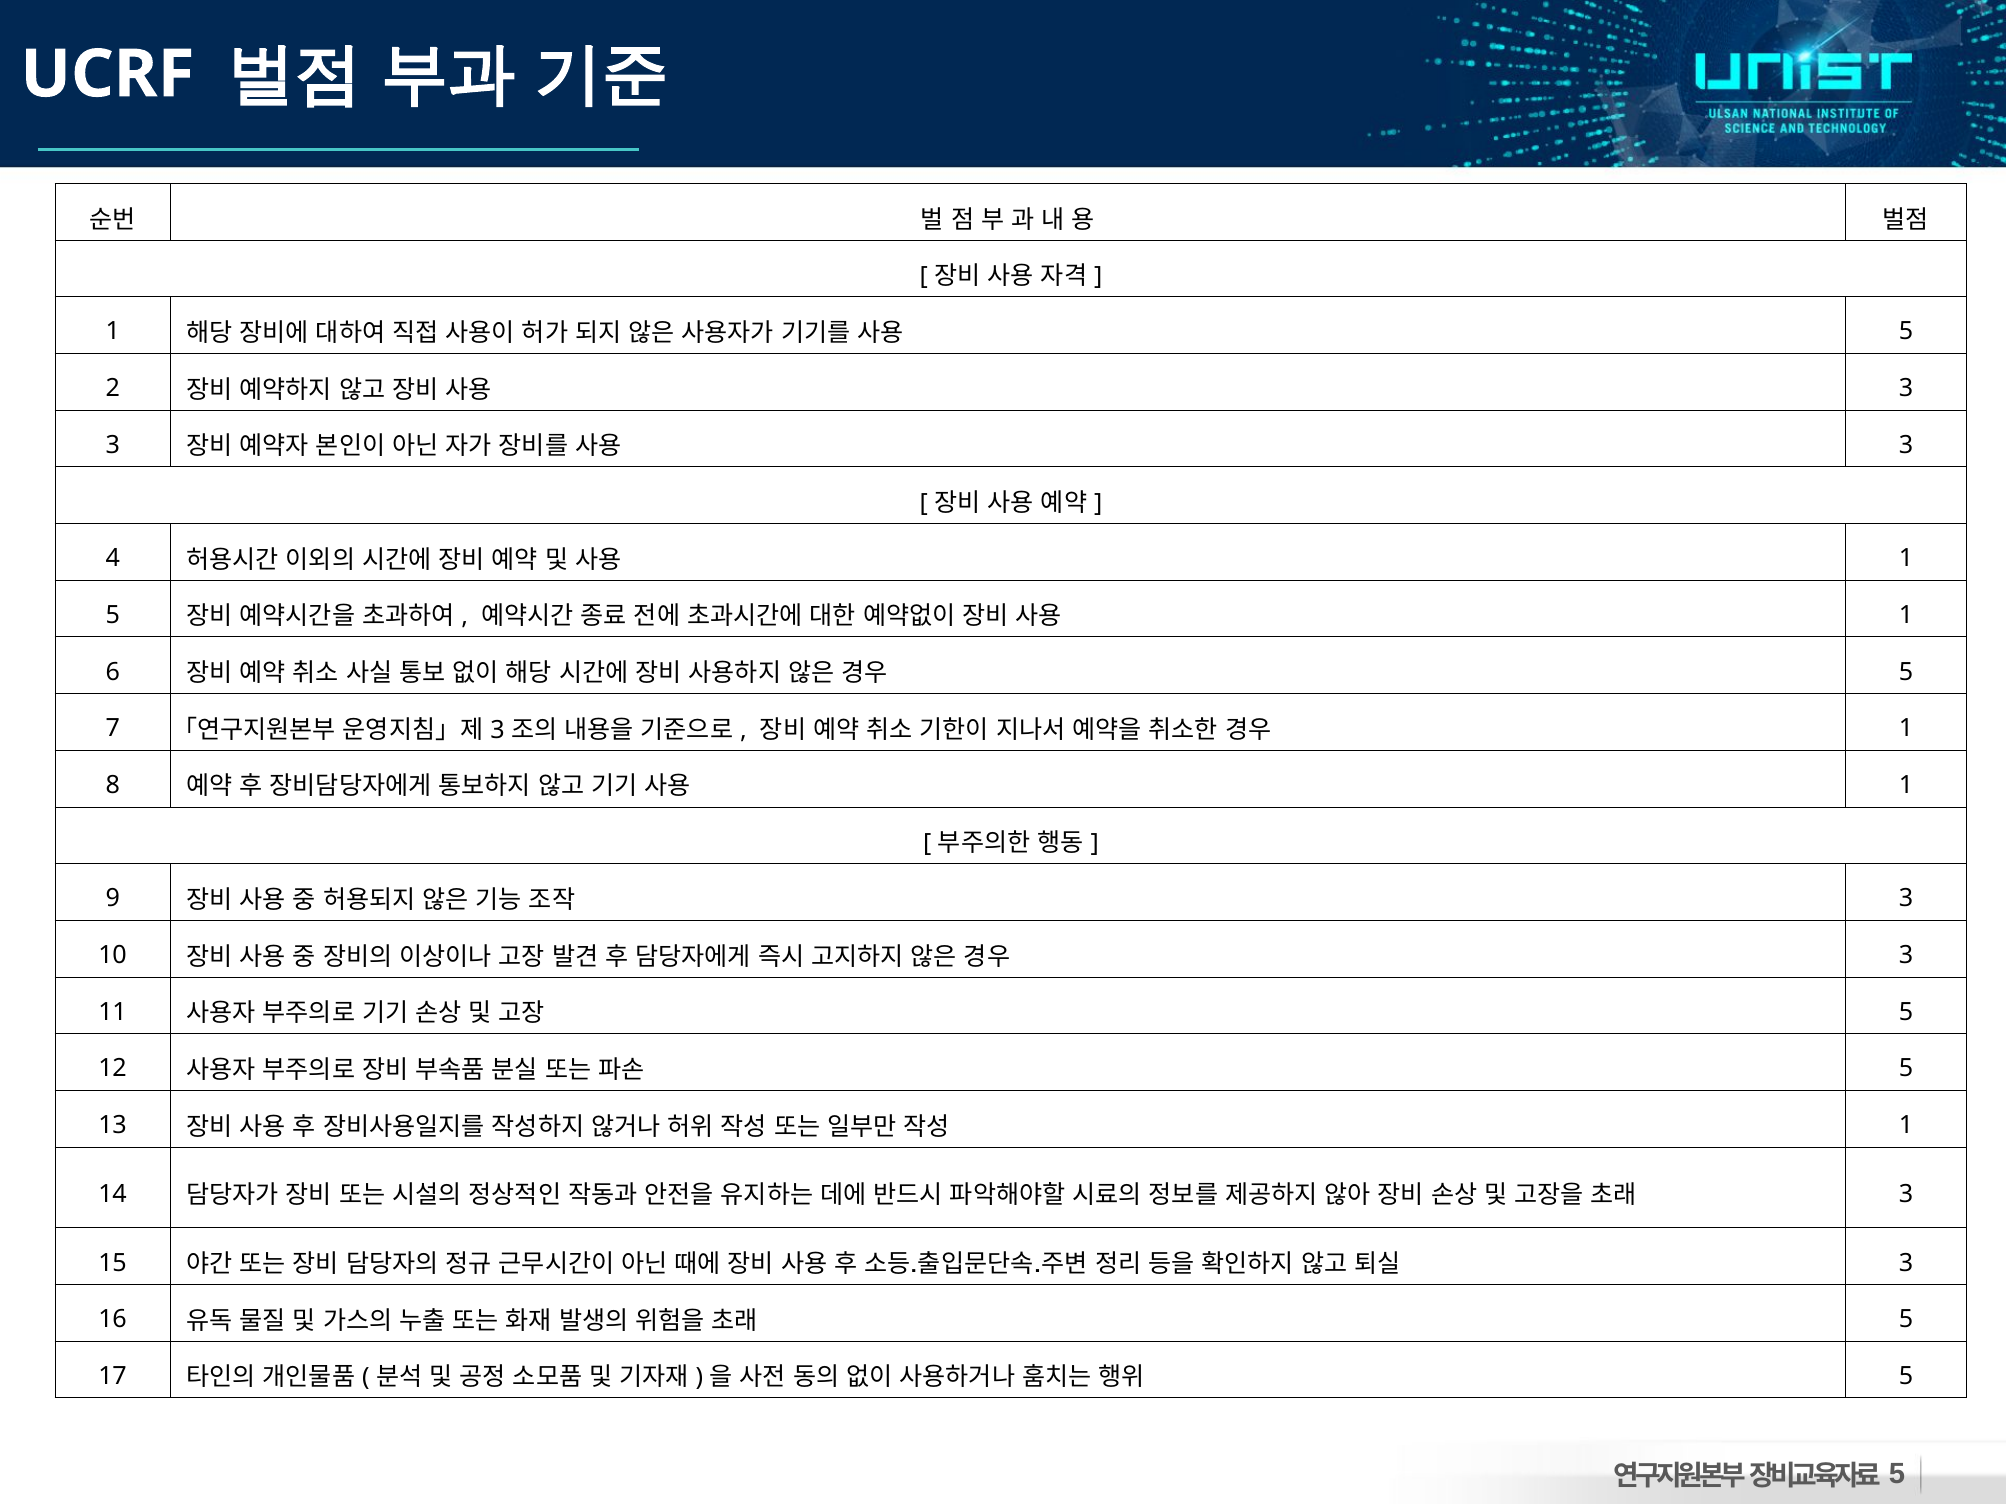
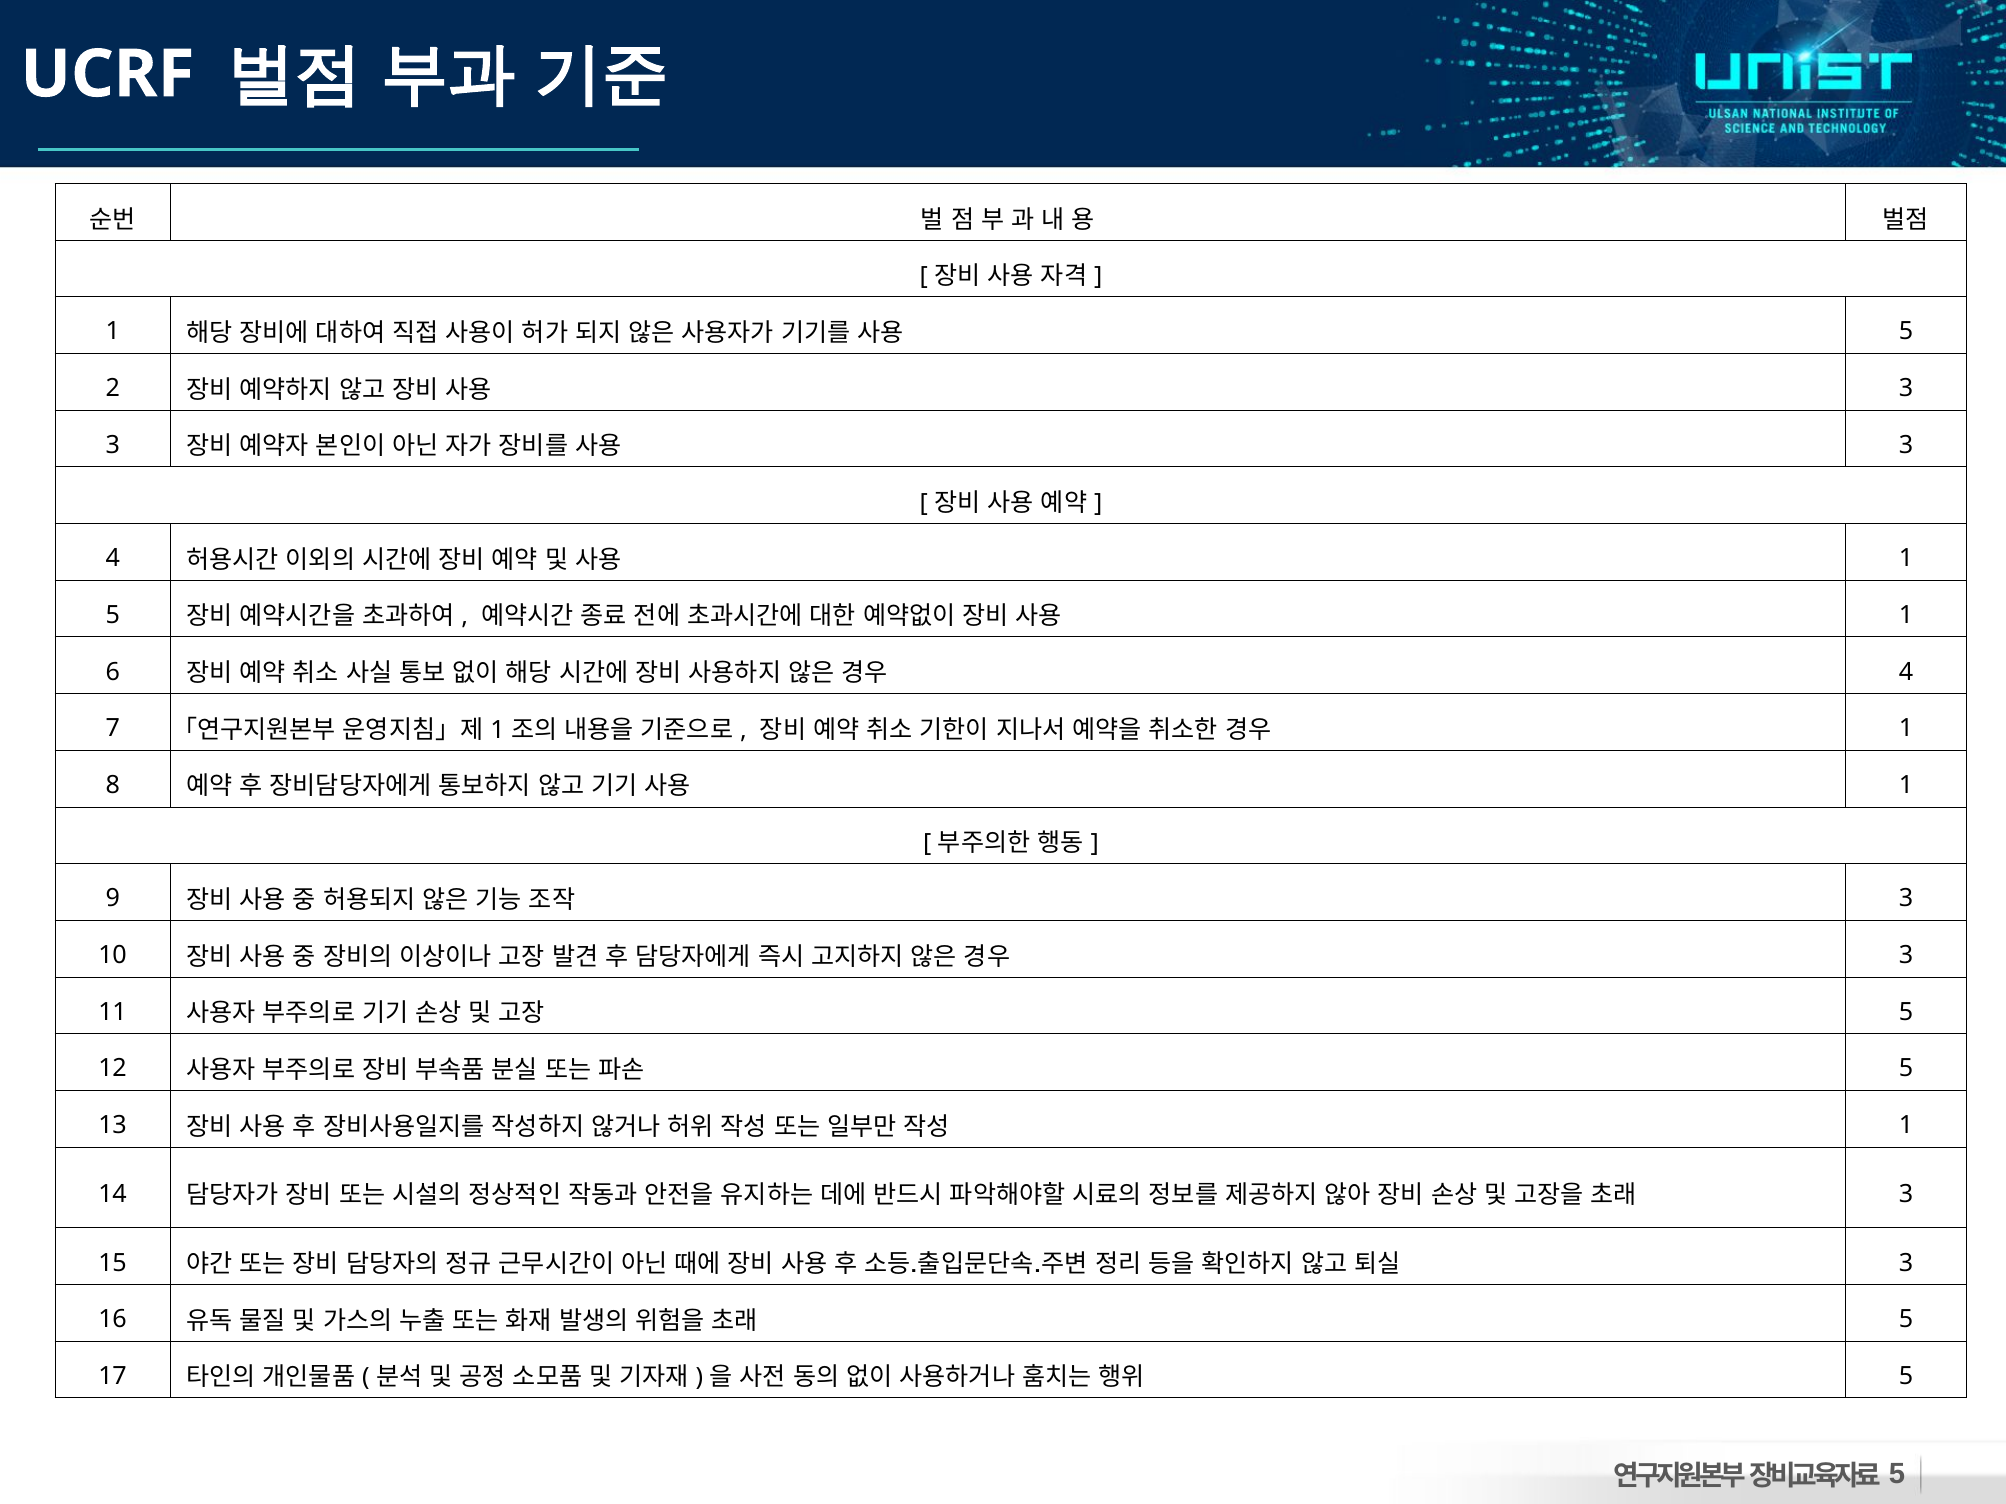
5 at (1906, 672): 5 -> 4
3 at (497, 730): 3 -> 1
